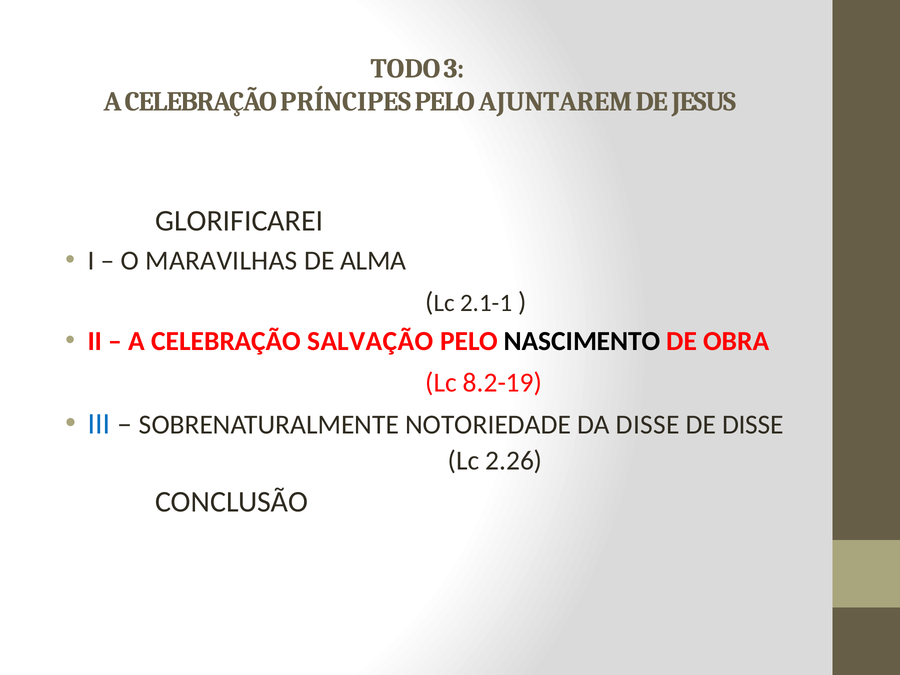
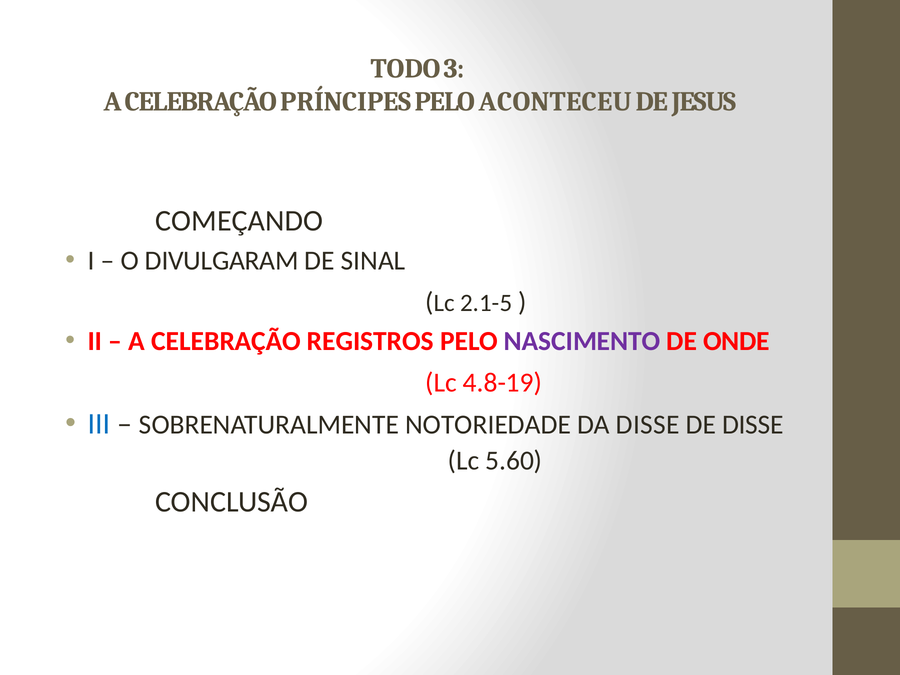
AJUNTAREM: AJUNTAREM -> ACONTECEU
GLORIFICAREI: GLORIFICAREI -> COMEÇANDO
MARAVILHAS: MARAVILHAS -> DIVULGARAM
ALMA: ALMA -> SINAL
2.1-1: 2.1-1 -> 2.1-5
SALVAÇÃO: SALVAÇÃO -> REGISTROS
NASCIMENTO colour: black -> purple
OBRA: OBRA -> ONDE
8.2-19: 8.2-19 -> 4.8-19
2.26: 2.26 -> 5.60
